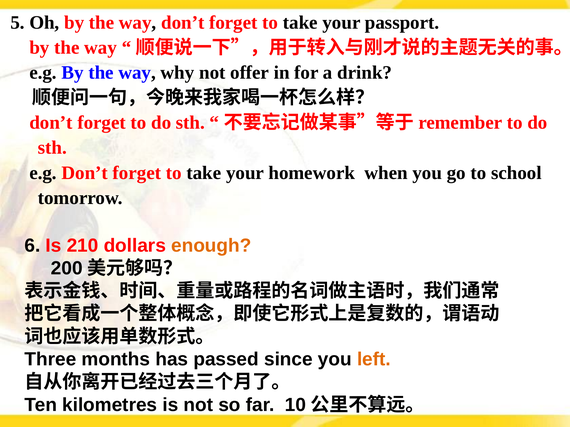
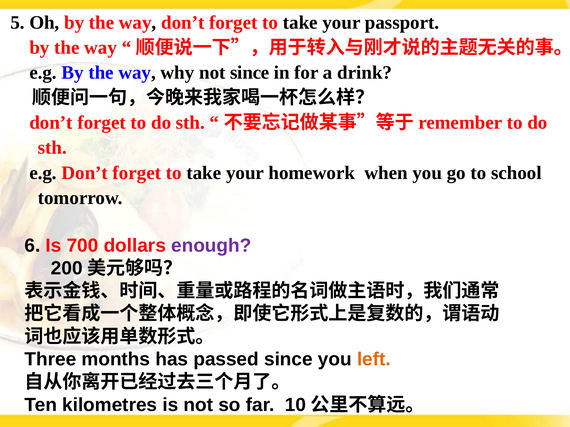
not offer: offer -> since
210: 210 -> 700
enough colour: orange -> purple
